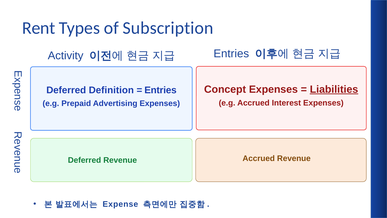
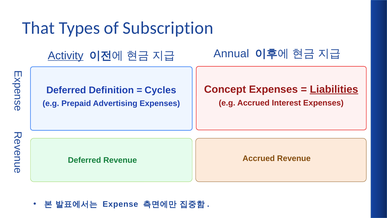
Rent: Rent -> That
Entries at (231, 54): Entries -> Annual
Activity underline: none -> present
Entries at (160, 90): Entries -> Cycles
